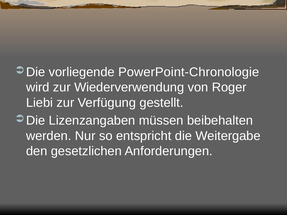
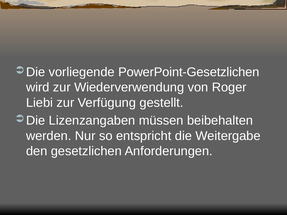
PowerPoint-Chronologie: PowerPoint-Chronologie -> PowerPoint-Gesetzlichen
